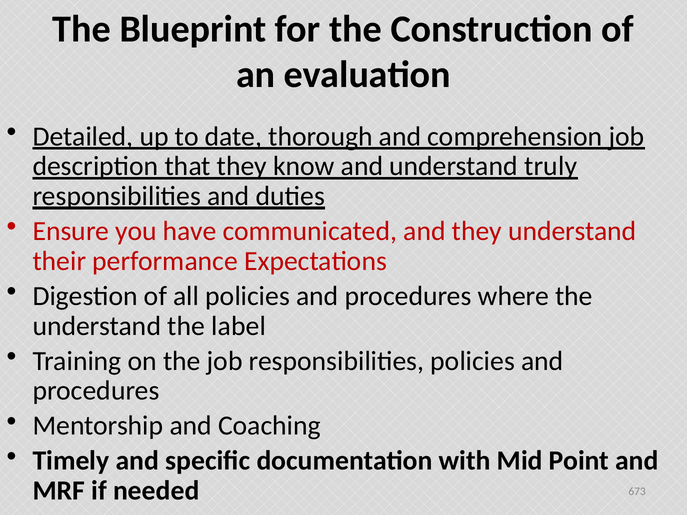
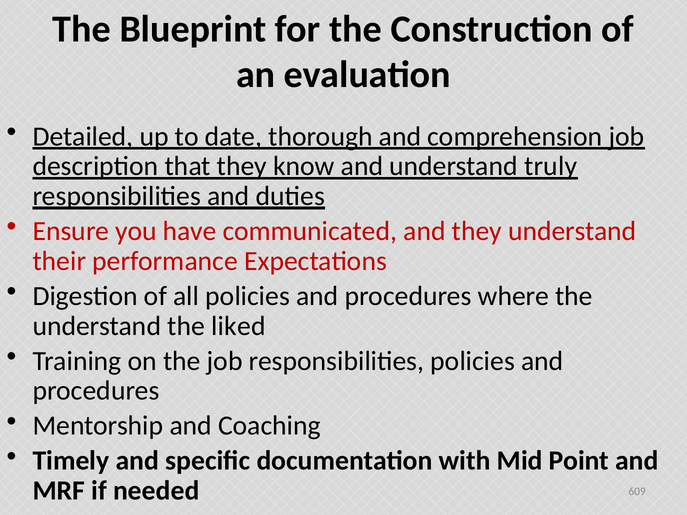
label: label -> liked
673: 673 -> 609
